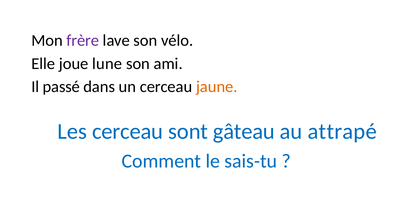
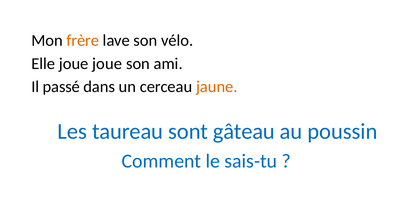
frère colour: purple -> orange
joue lune: lune -> joue
Les cerceau: cerceau -> taureau
attrapé: attrapé -> poussin
